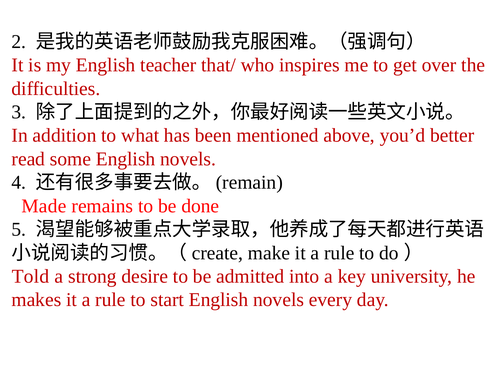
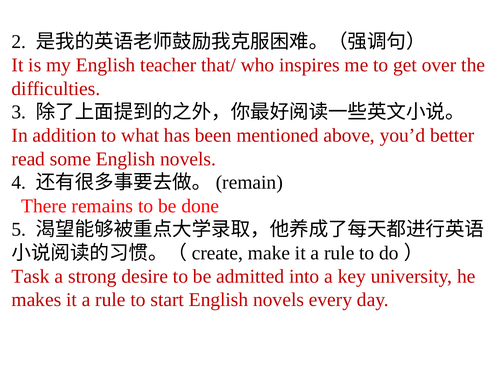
Made: Made -> There
Told: Told -> Task
